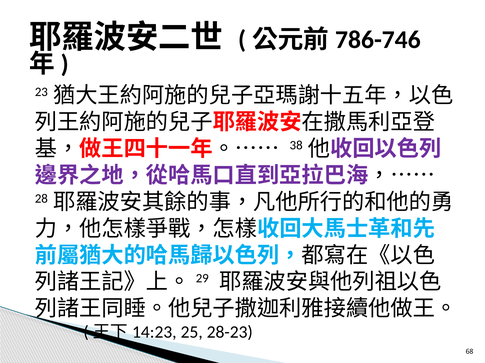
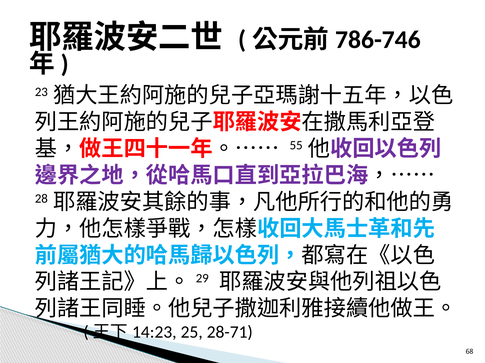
38: 38 -> 55
28-23: 28-23 -> 28-71
